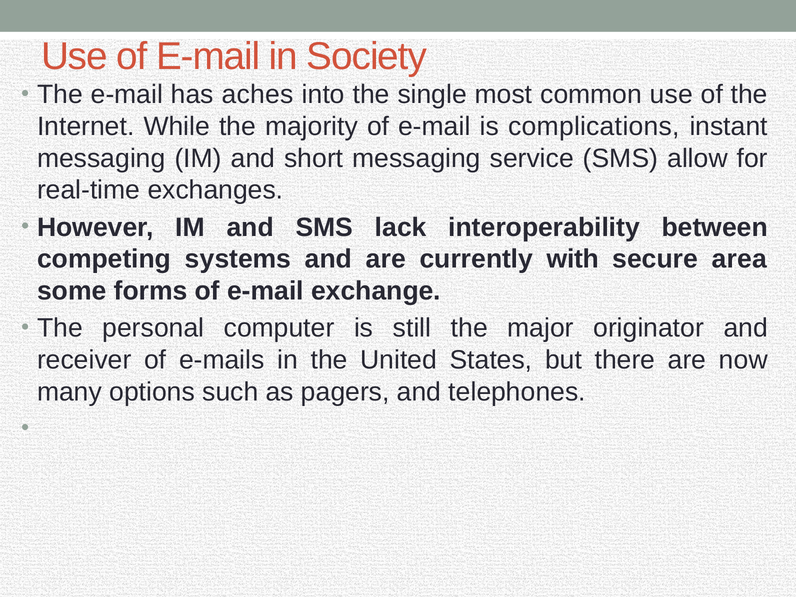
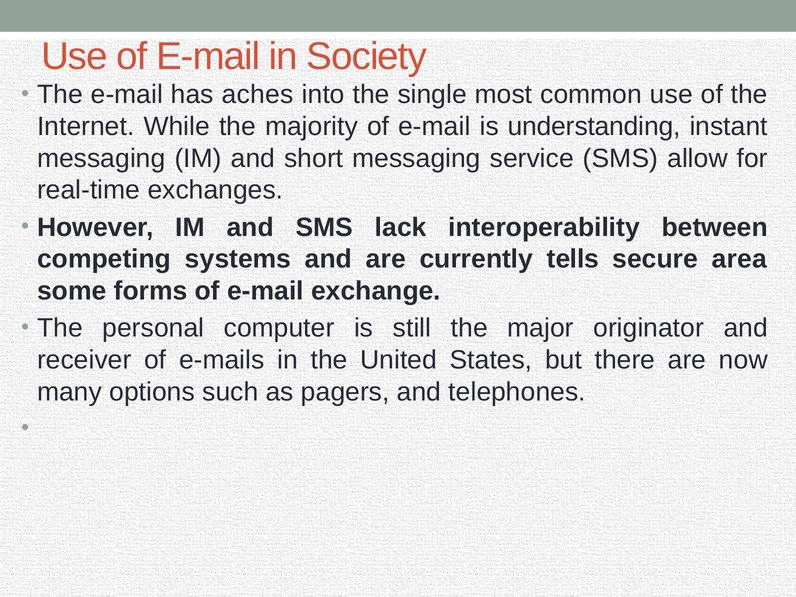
complications: complications -> understanding
with: with -> tells
